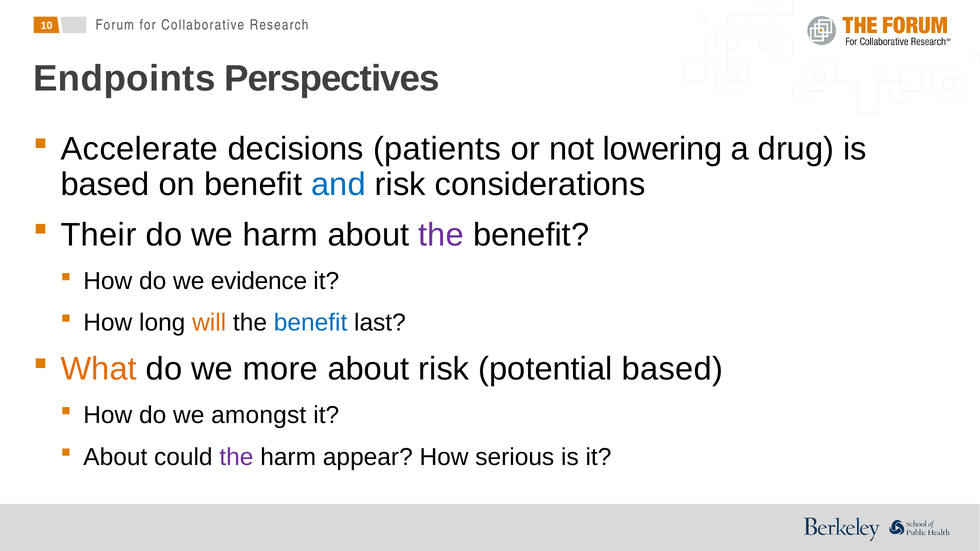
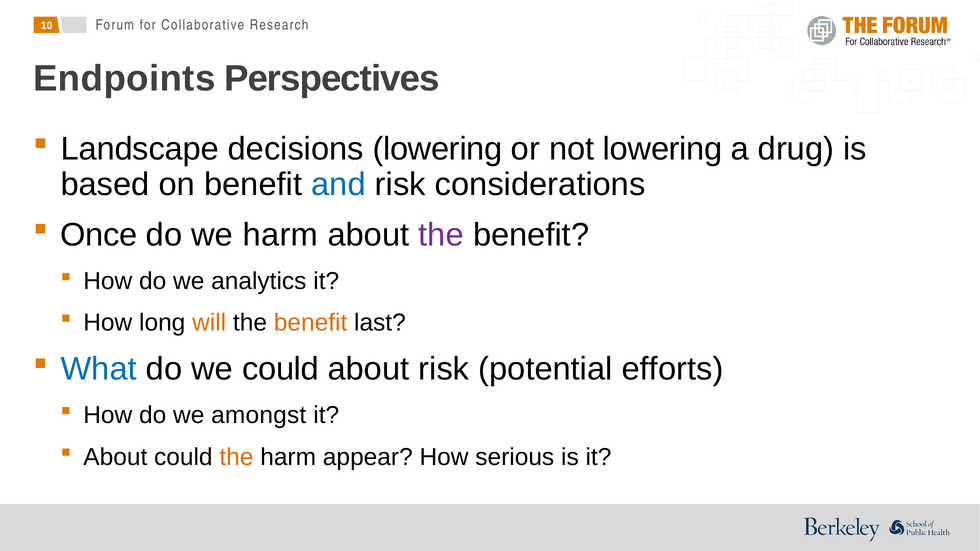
Accelerate: Accelerate -> Landscape
decisions patients: patients -> lowering
Their: Their -> Once
evidence: evidence -> analytics
benefit at (311, 323) colour: blue -> orange
What colour: orange -> blue
we more: more -> could
potential based: based -> efforts
the at (236, 457) colour: purple -> orange
